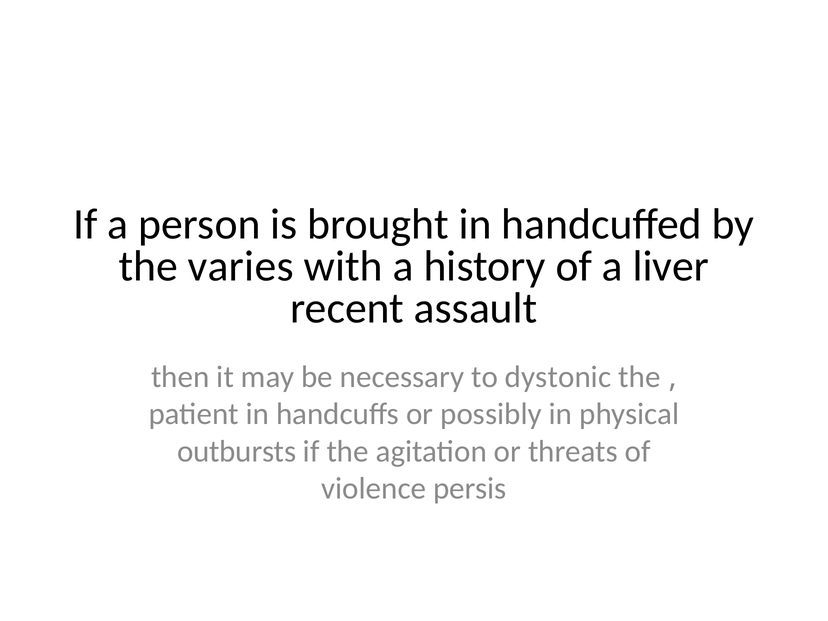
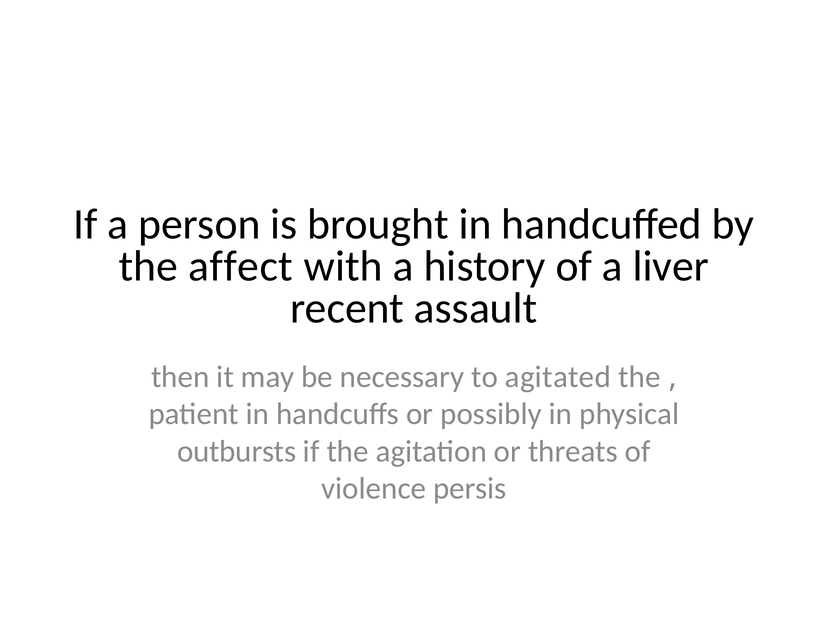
varies: varies -> affect
dystonic: dystonic -> agitated
